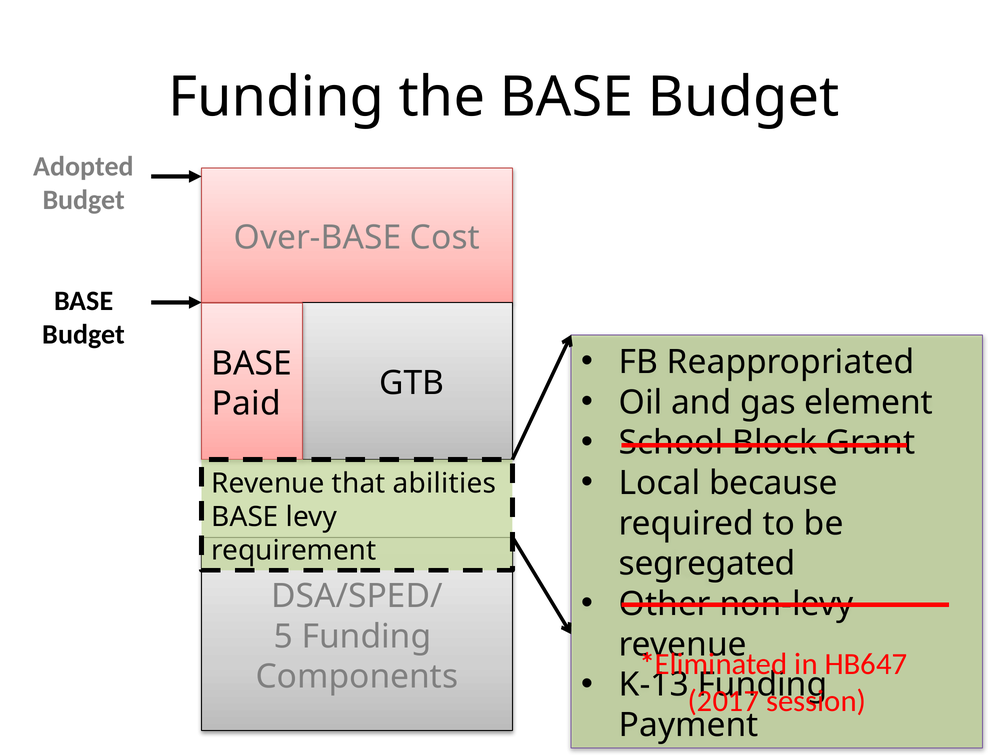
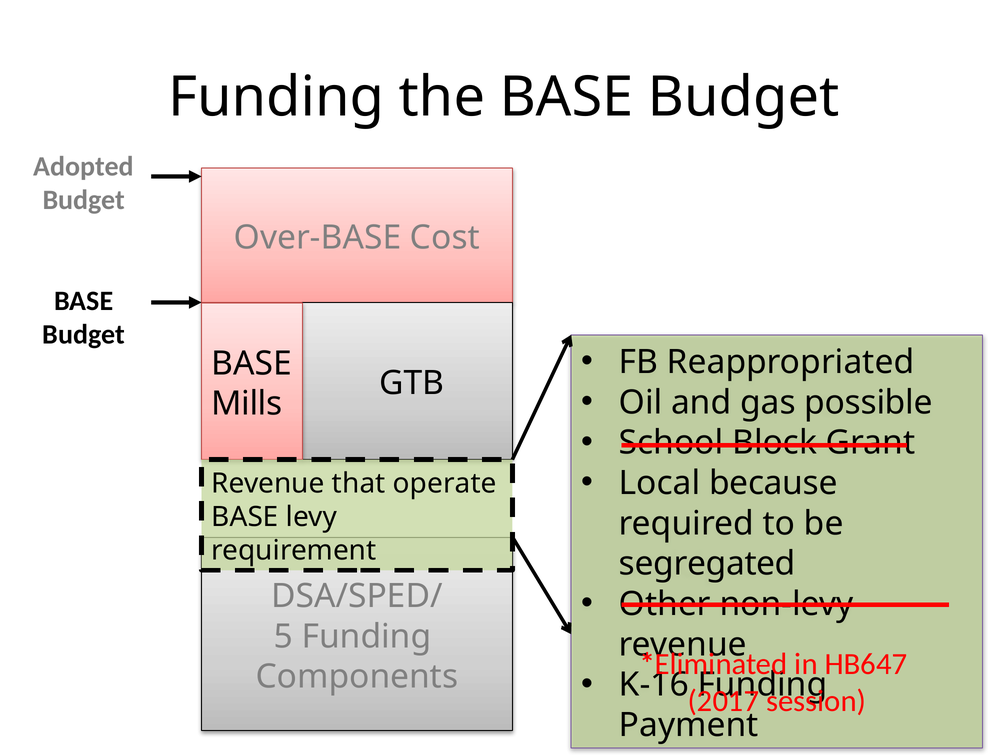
element: element -> possible
Paid: Paid -> Mills
abilities: abilities -> operate
K-13: K-13 -> K-16
